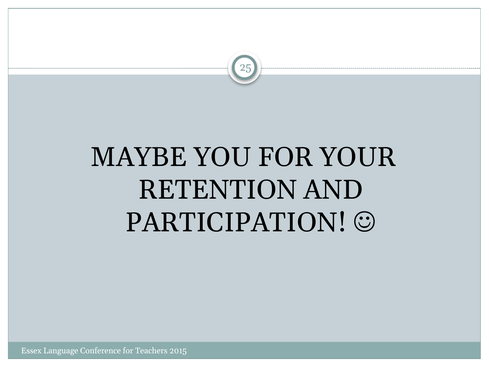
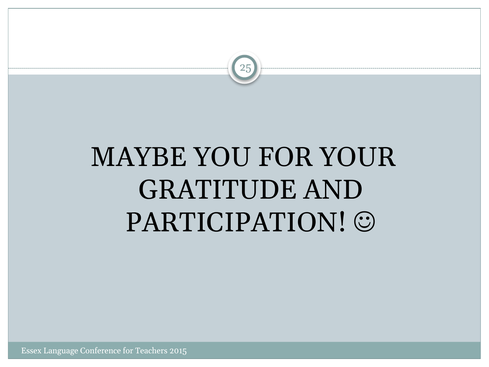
RETENTION: RETENTION -> GRATITUDE
